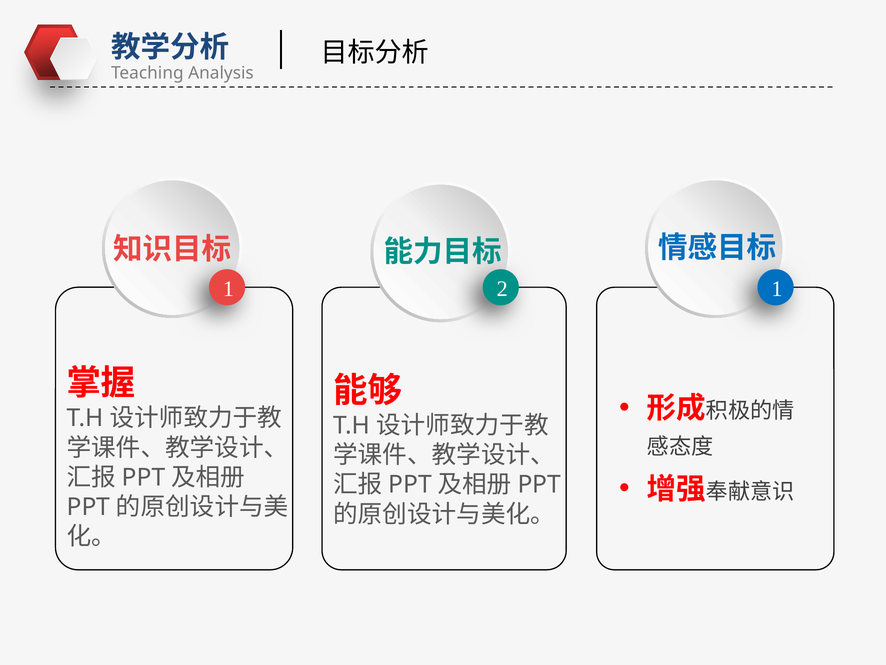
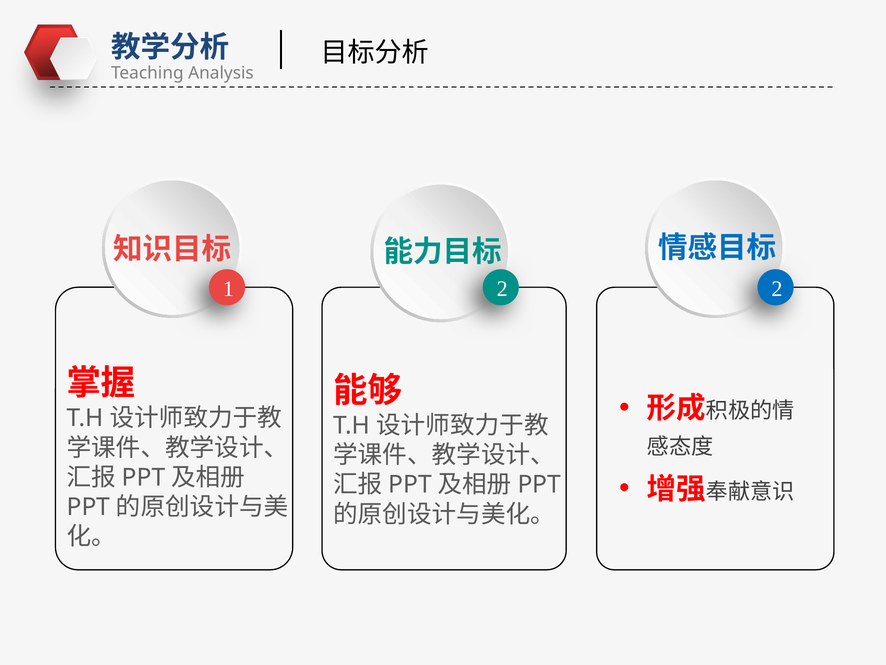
2 1: 1 -> 2
